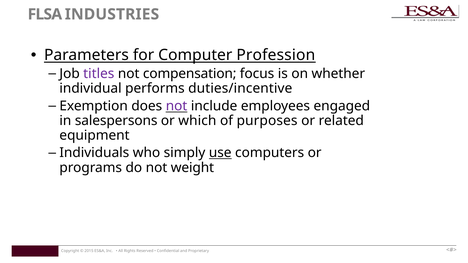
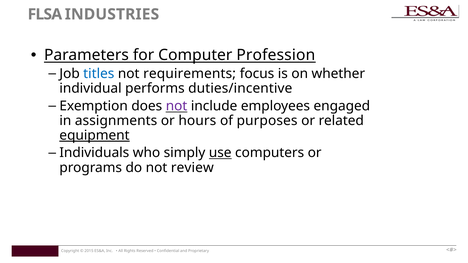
titles colour: purple -> blue
compensation: compensation -> requirements
salespersons: salespersons -> assignments
which: which -> hours
equipment underline: none -> present
weight: weight -> review
